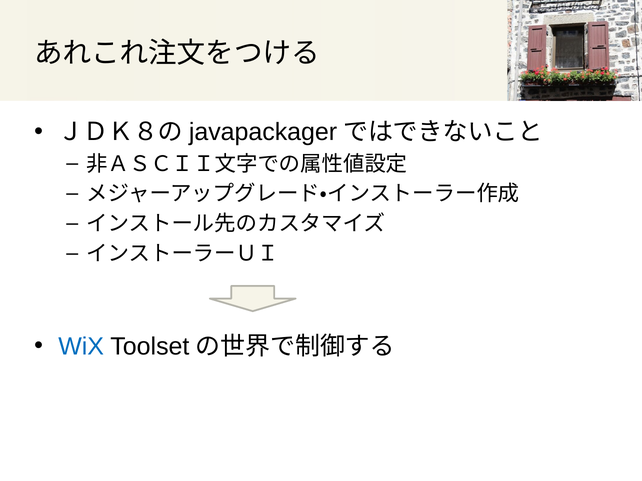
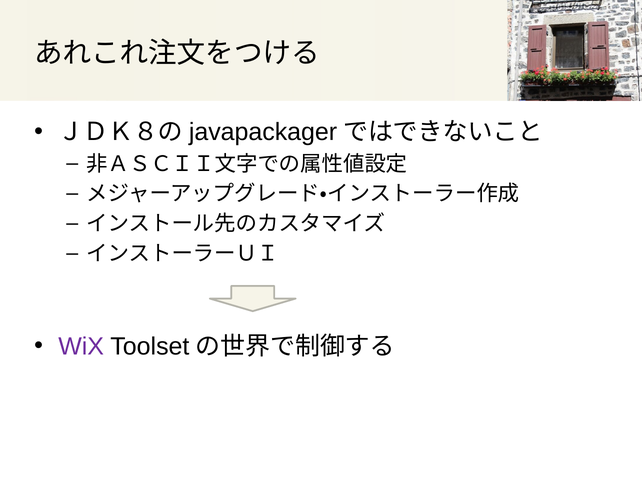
WiX colour: blue -> purple
